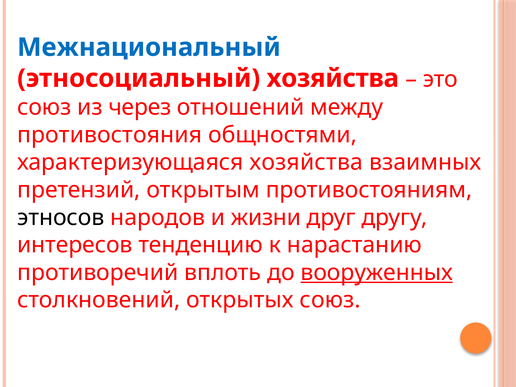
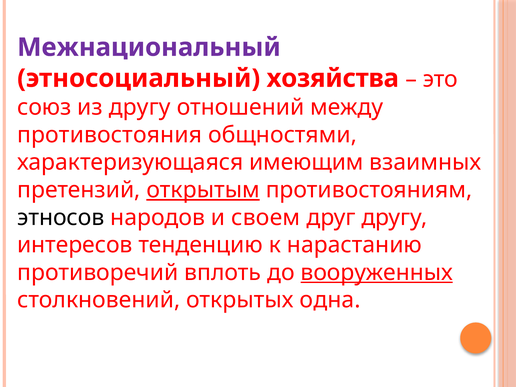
Межнациональный colour: blue -> purple
из через: через -> другу
характеризующаяся хозяйства: хозяйства -> имеющим
открытым underline: none -> present
жизни: жизни -> своем
открытых союз: союз -> одна
